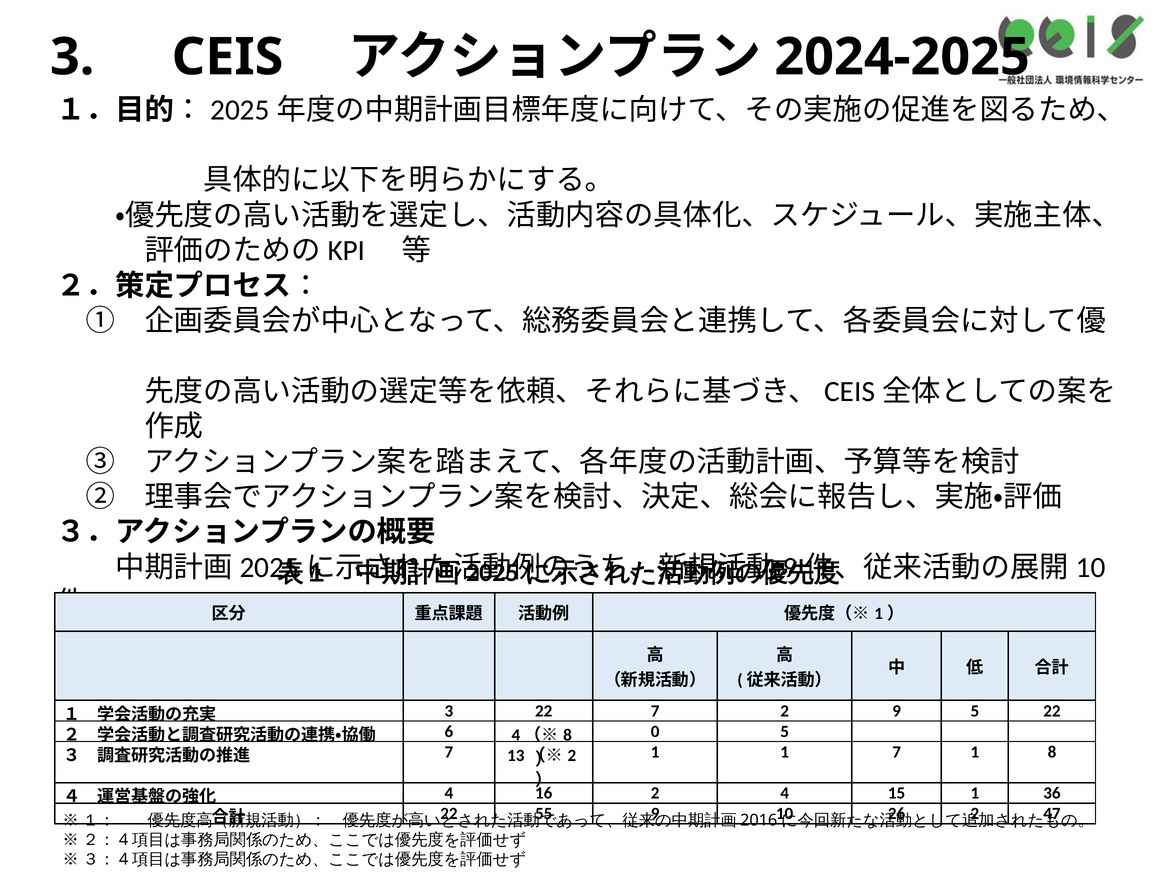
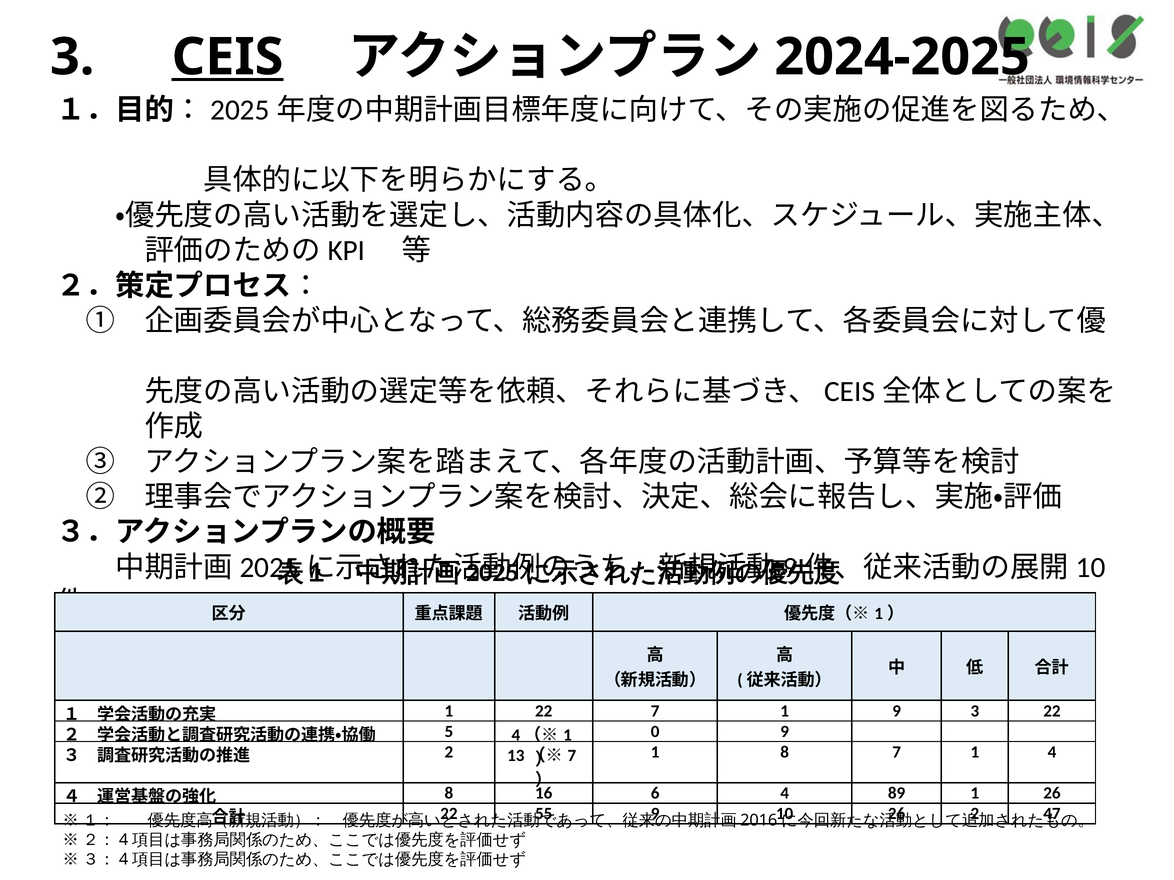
CEIS underline: none -> present
3 at (449, 711): 3 -> 1
22 7 2: 2 -> 1
9 5: 5 -> 3
0 5: 5 -> 9
6: 6 -> 5
8 at (568, 736): 8 -> 1
1 1: 1 -> 8
1 8: 8 -> 4
7 at (449, 753): 7 -> 2
2 at (572, 756): 2 -> 7
4 at (449, 794): 4 -> 8
16 2: 2 -> 6
15: 15 -> 89
1 36: 36 -> 26
